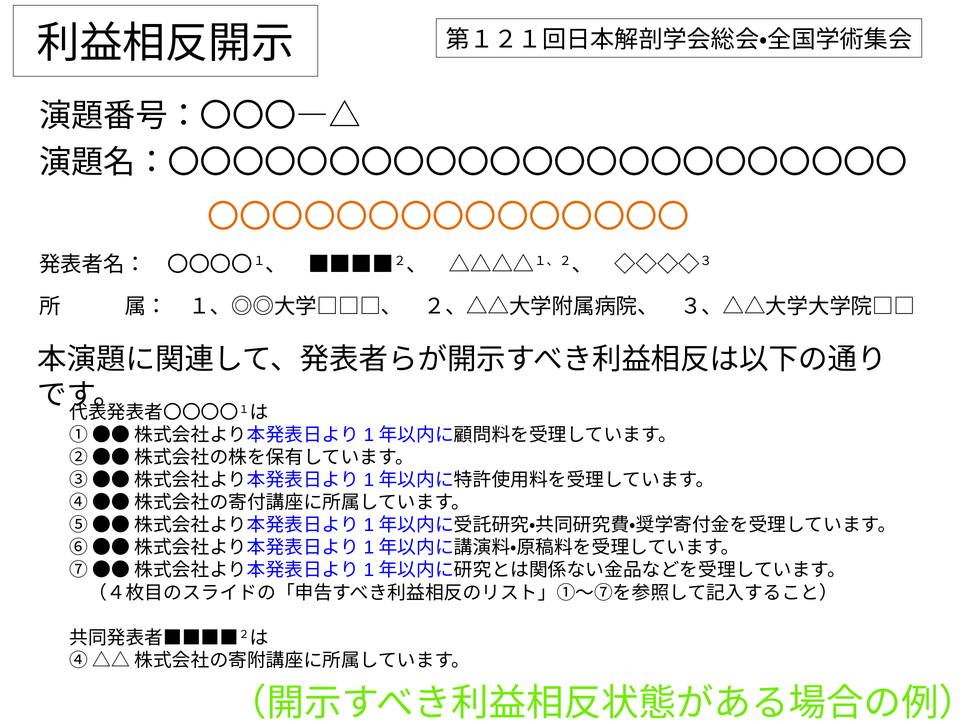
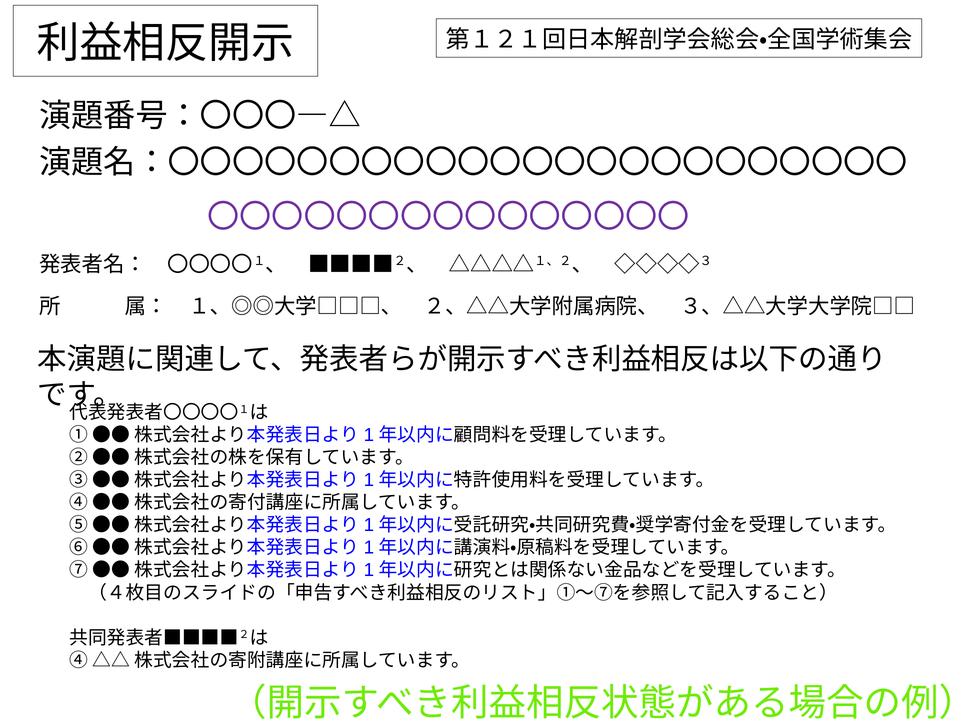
〇〇〇〇〇〇〇〇〇〇〇〇〇〇〇 colour: orange -> purple
